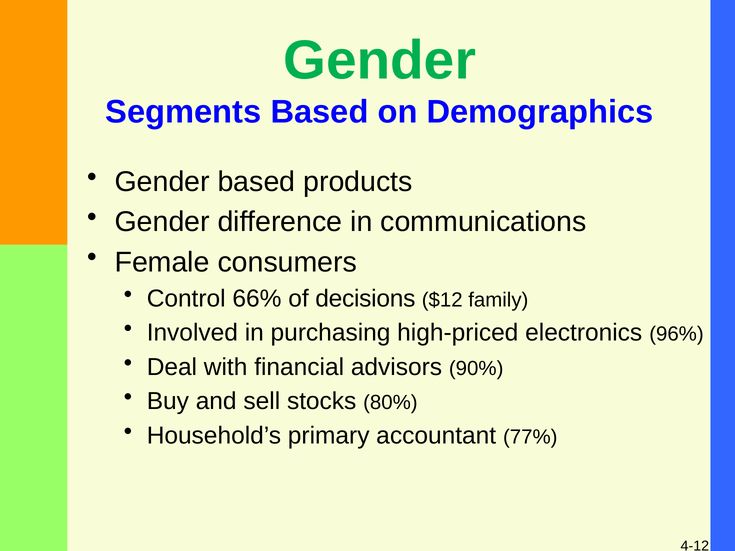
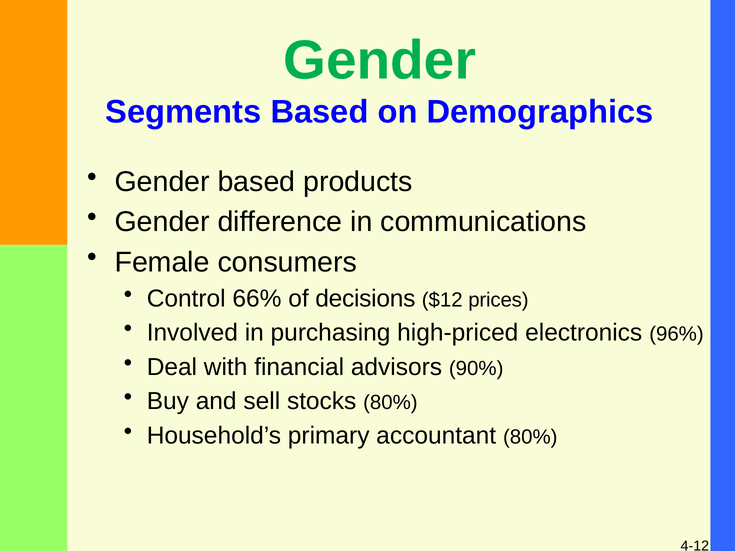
family: family -> prices
accountant 77%: 77% -> 80%
